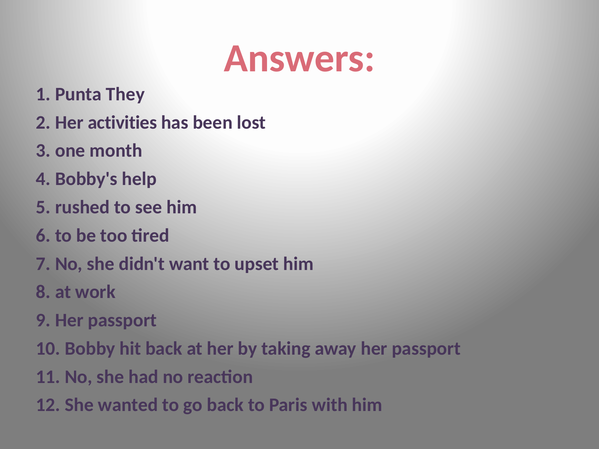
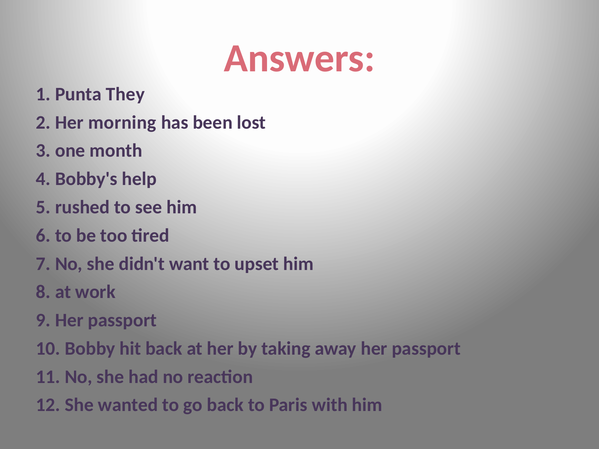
activities: activities -> morning
